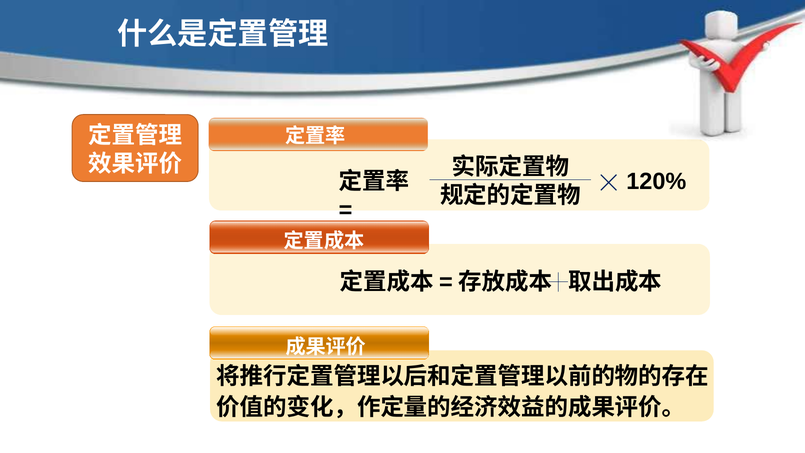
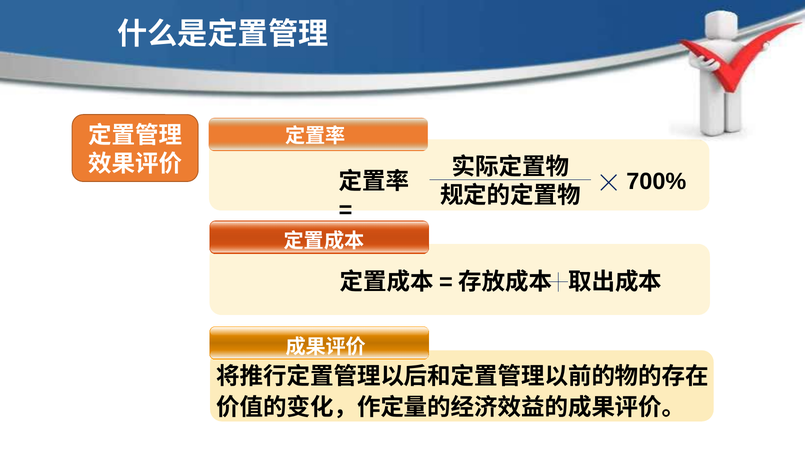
120%: 120% -> 700%
